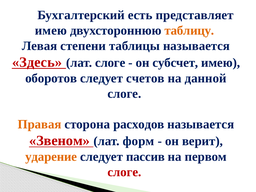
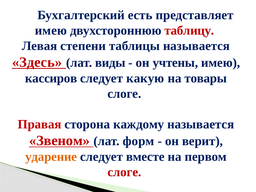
таблицу colour: orange -> red
лат слоге: слоге -> виды
субсчет: субсчет -> учтены
оборотов: оборотов -> кассиров
счетов: счетов -> какую
данной: данной -> товары
Правая colour: orange -> red
расходов: расходов -> каждому
пассив: пассив -> вместе
